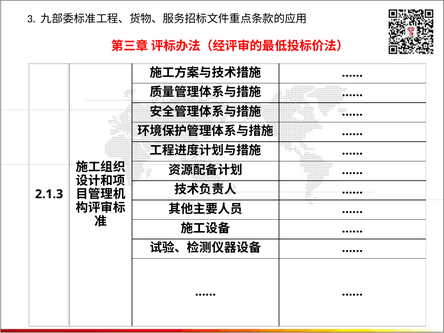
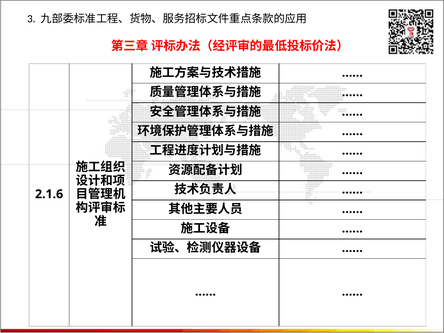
2.1.3: 2.1.3 -> 2.1.6
